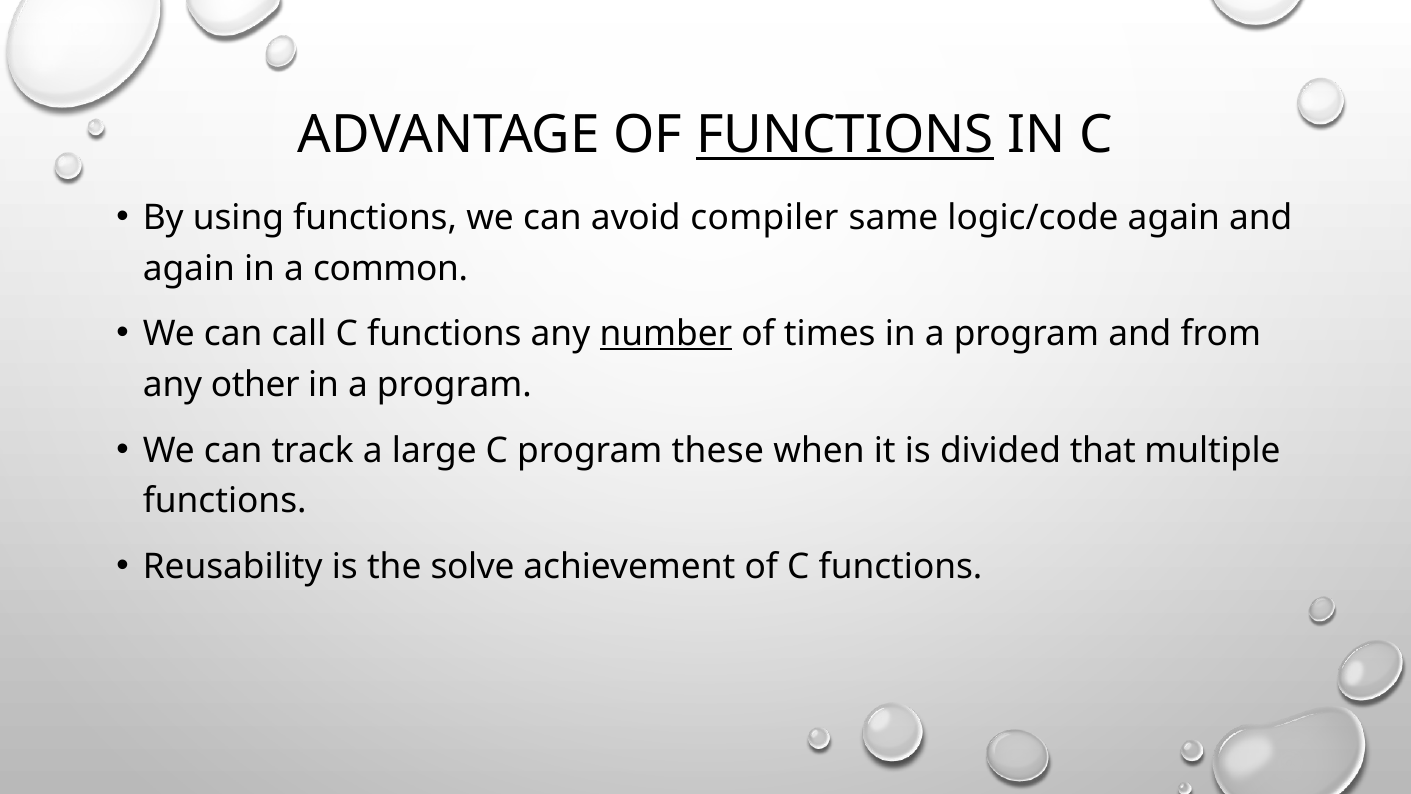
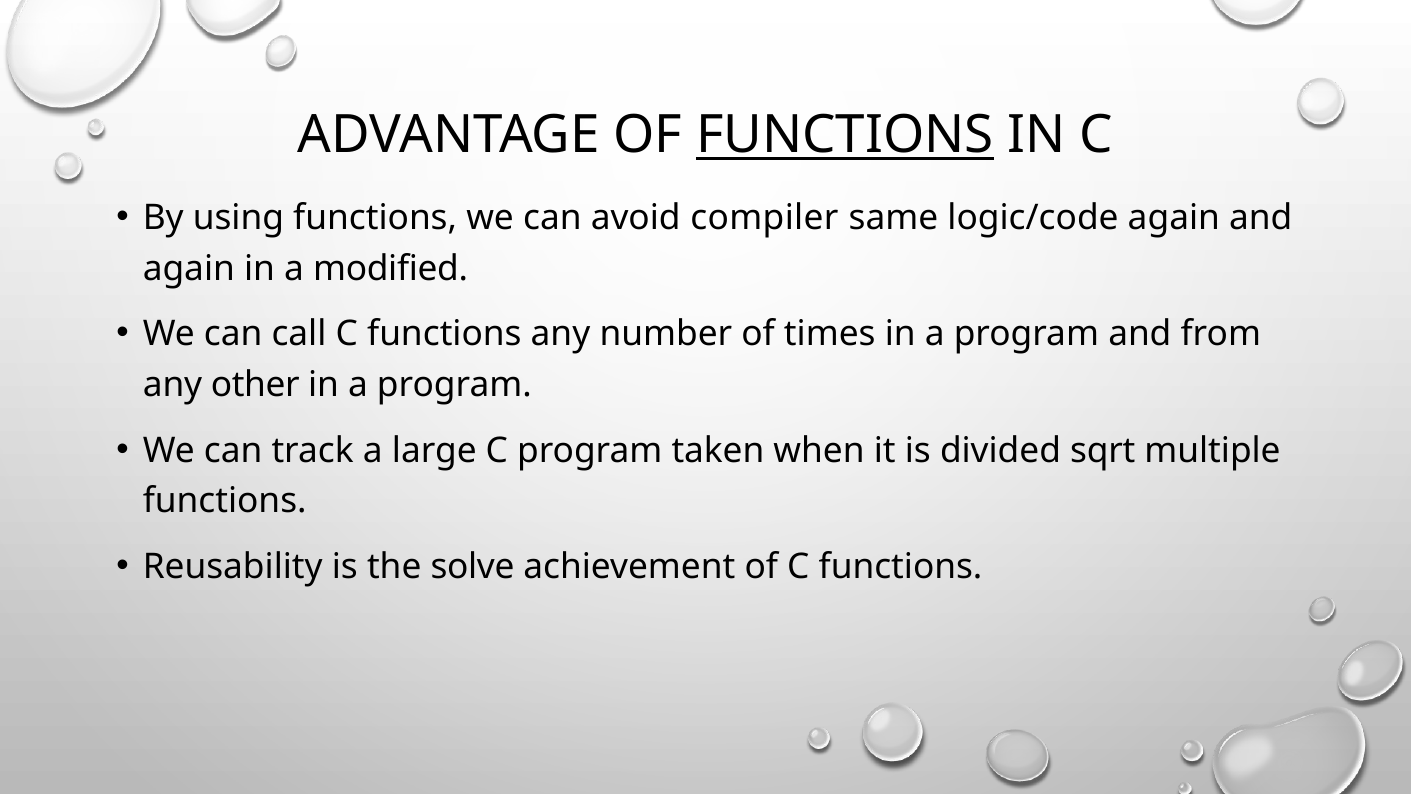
common: common -> modified
number underline: present -> none
these: these -> taken
that: that -> sqrt
